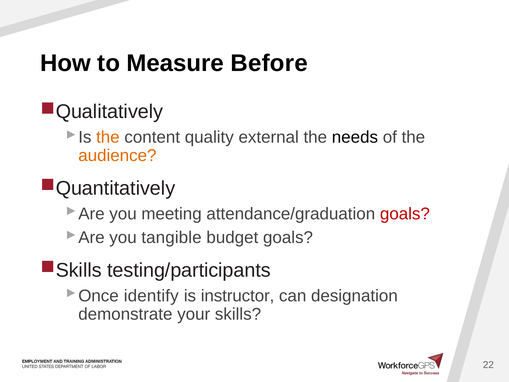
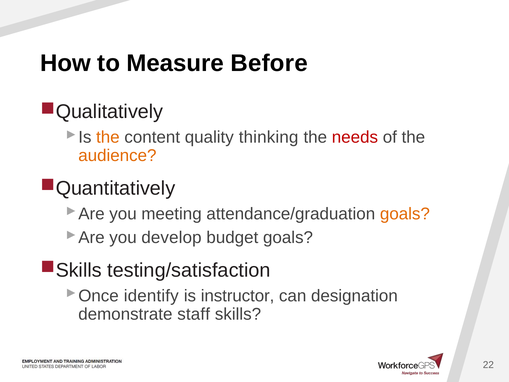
external: external -> thinking
needs colour: black -> red
goals at (405, 214) colour: red -> orange
tangible: tangible -> develop
testing/participants: testing/participants -> testing/satisfaction
your: your -> staff
